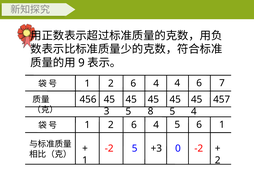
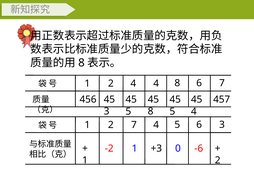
9 at (81, 63): 9 -> 8
6 at (133, 84): 6 -> 4
4 4: 4 -> 8
6 at (134, 125): 6 -> 7
6 1: 1 -> 3
-2 5: 5 -> 1
0 -2: -2 -> -6
